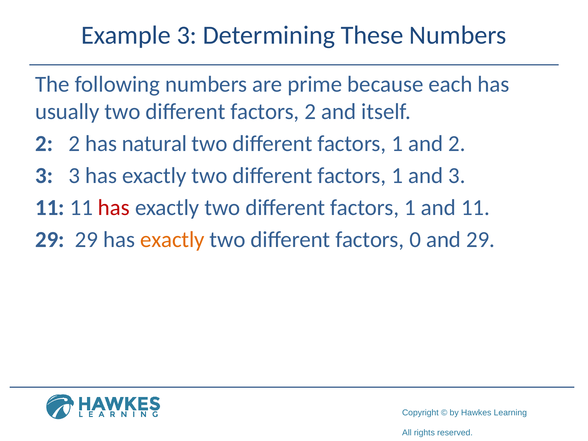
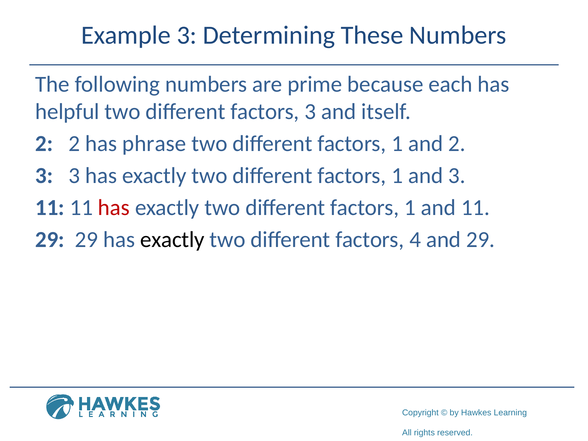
usually: usually -> helpful
factors 2: 2 -> 3
natural: natural -> phrase
exactly at (172, 240) colour: orange -> black
0: 0 -> 4
